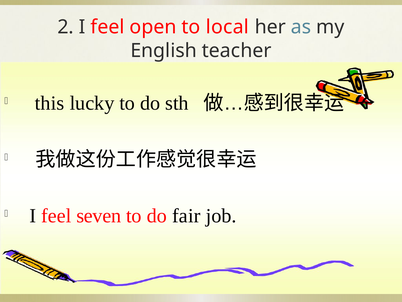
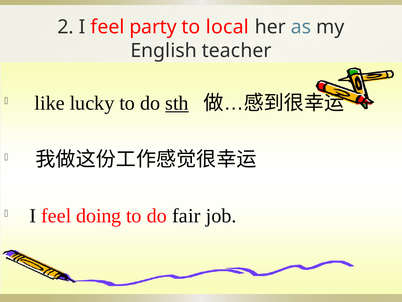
open: open -> party
this: this -> like
sth underline: none -> present
seven: seven -> doing
